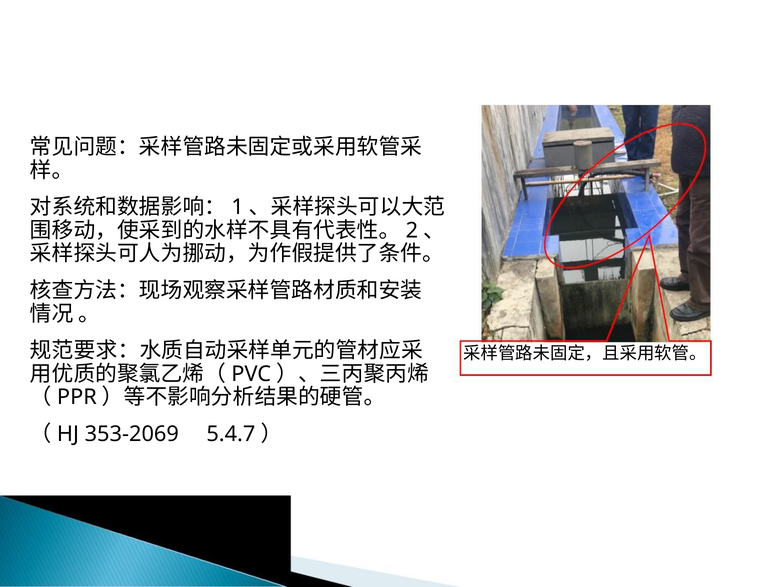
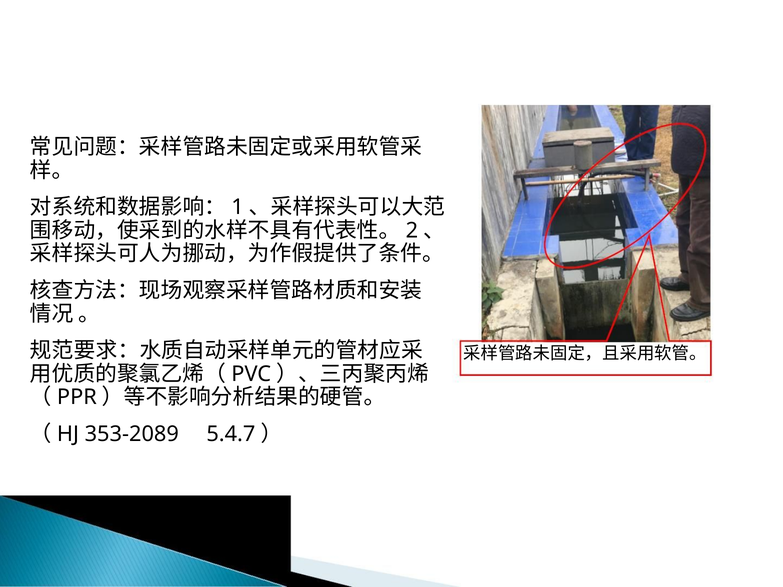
353-2069: 353-2069 -> 353-2089
